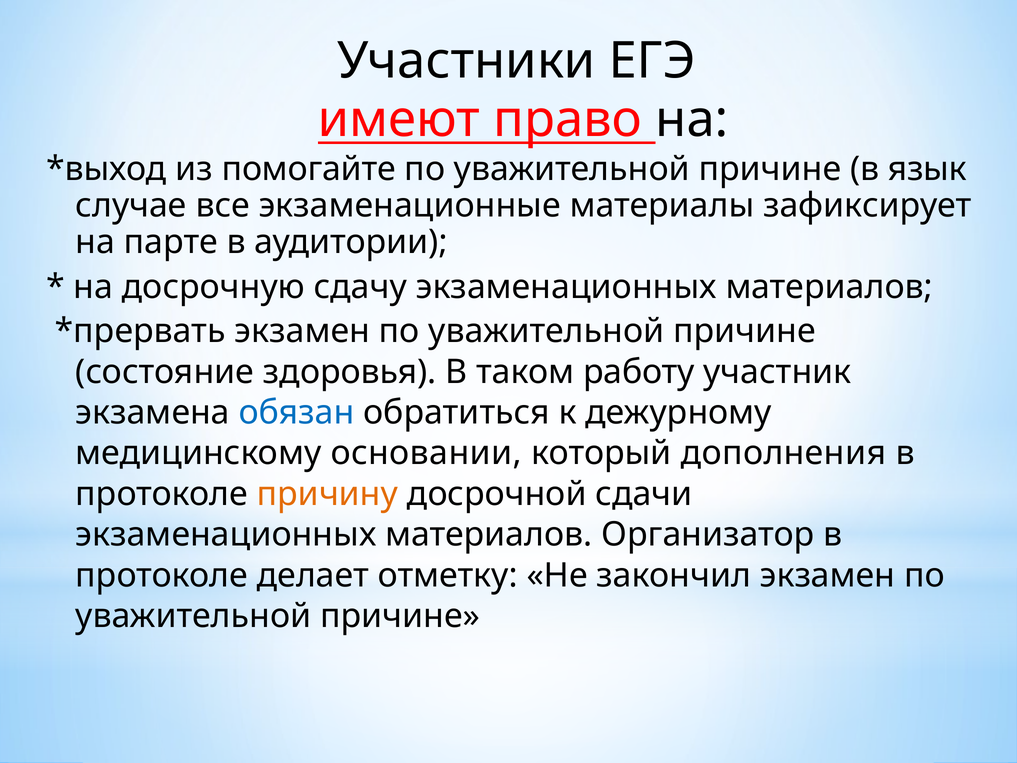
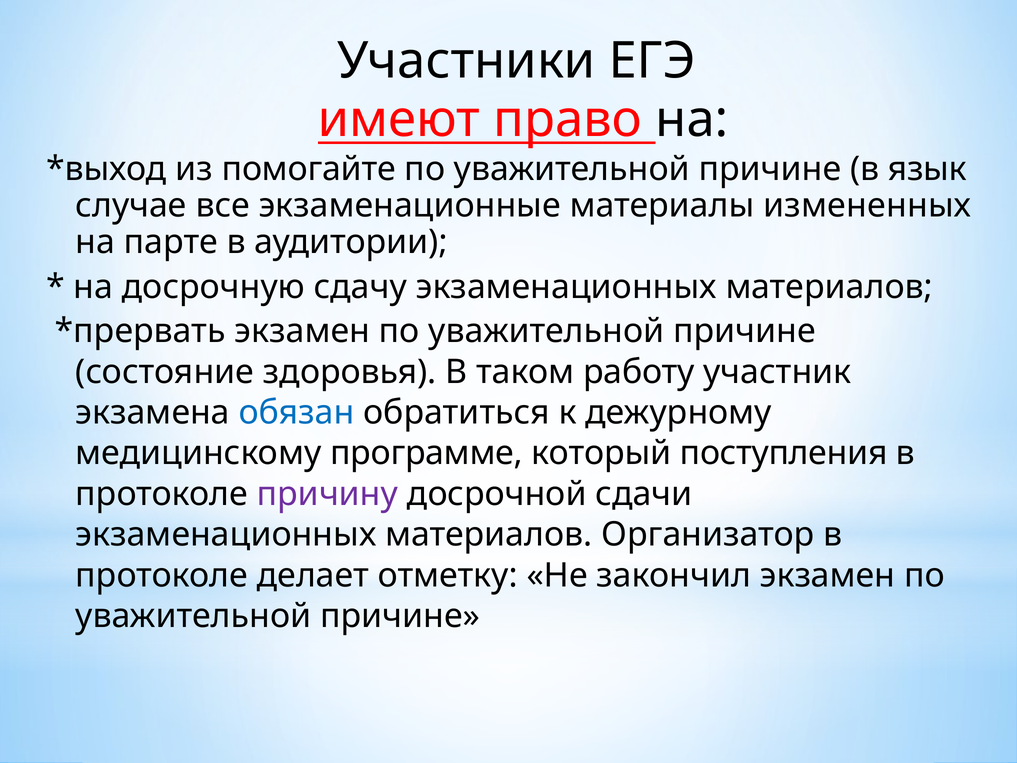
зафиксирует: зафиксирует -> измененных
основании: основании -> программе
дополнения: дополнения -> поступления
причину colour: orange -> purple
